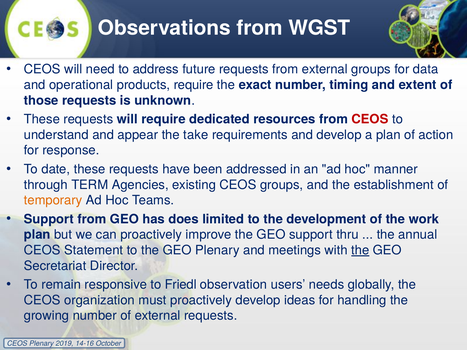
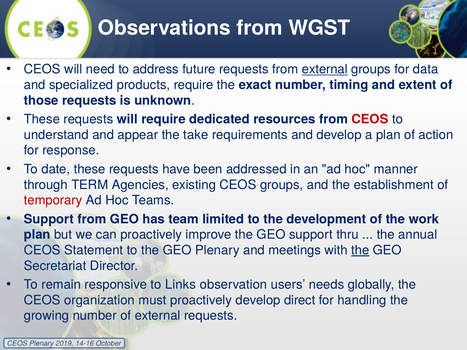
external at (325, 69) underline: none -> present
operational: operational -> specialized
temporary colour: orange -> red
does: does -> team
Friedl: Friedl -> Links
ideas: ideas -> direct
